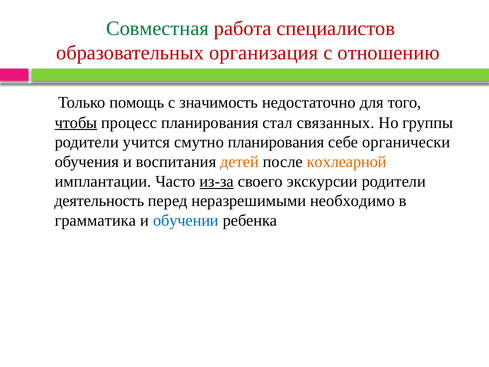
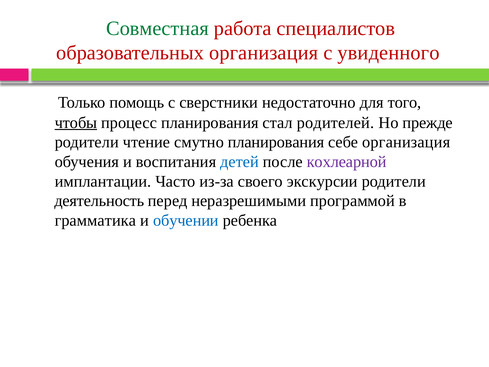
отношению: отношению -> увиденного
значимость: значимость -> сверстники
связанных: связанных -> родителей
группы: группы -> прежде
учится: учится -> чтение
себе органически: органически -> организация
детей colour: orange -> blue
кохлеарной colour: orange -> purple
из-за underline: present -> none
необходимо: необходимо -> программой
